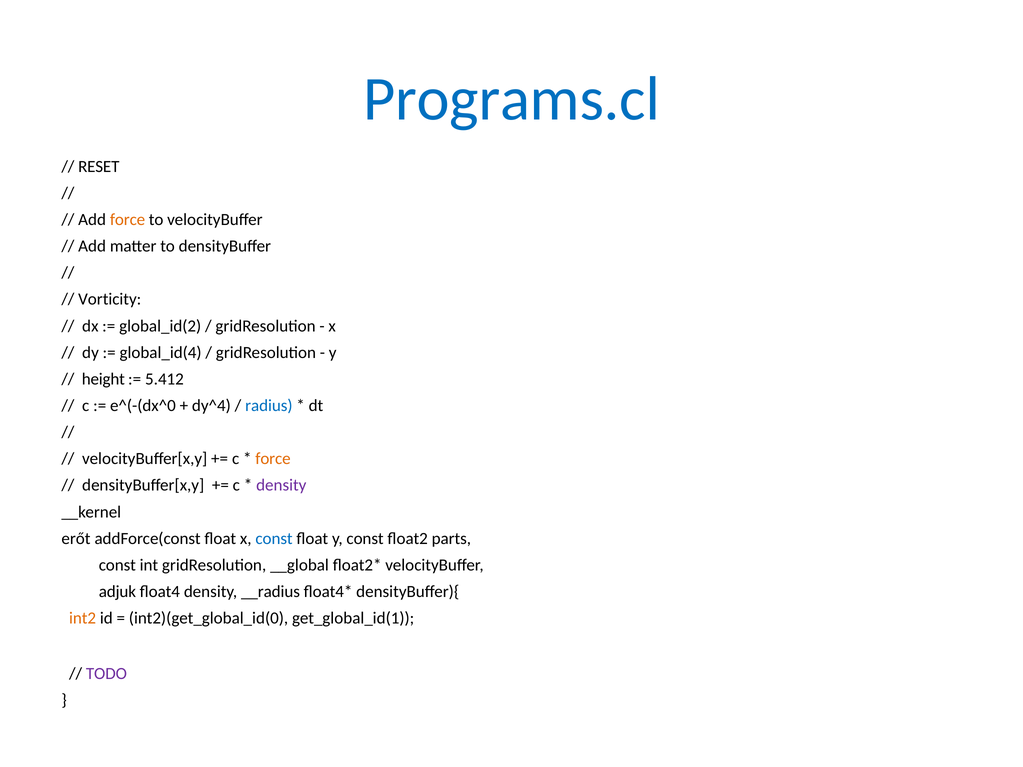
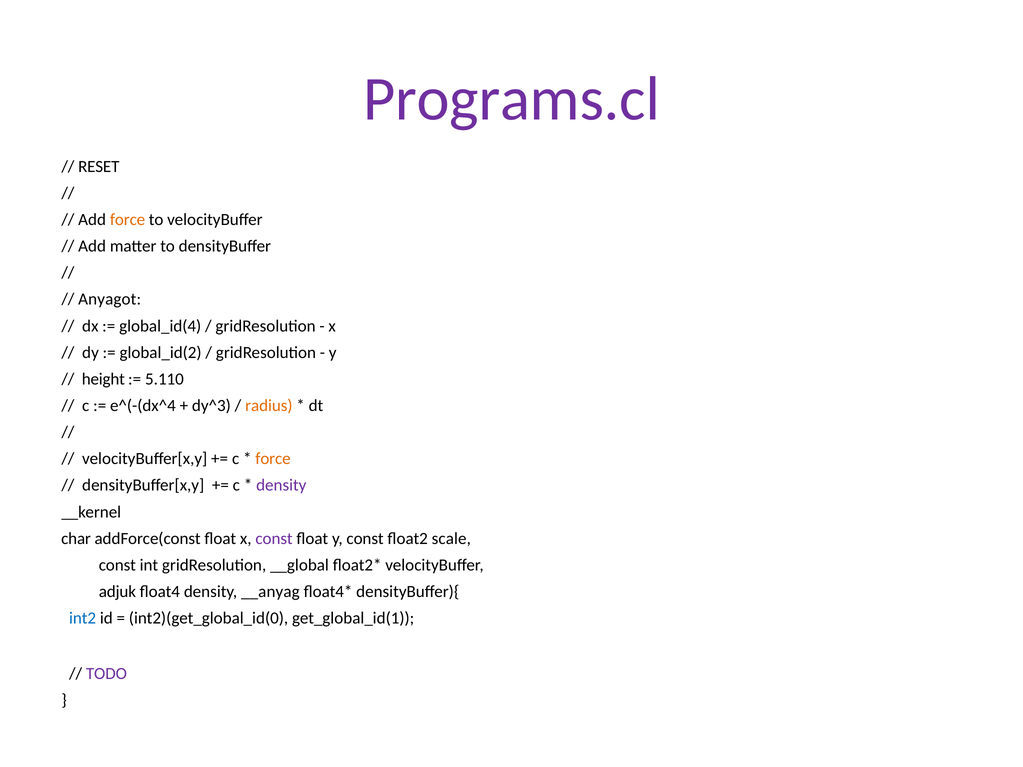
Programs.cl colour: blue -> purple
Vorticity: Vorticity -> Anyagot
global_id(2: global_id(2 -> global_id(4
global_id(4: global_id(4 -> global_id(2
5.412: 5.412 -> 5.110
e^(-(dx^0: e^(-(dx^0 -> e^(-(dx^4
dy^4: dy^4 -> dy^3
radius colour: blue -> orange
erőt: erőt -> char
const at (274, 539) colour: blue -> purple
parts: parts -> scale
__radius: __radius -> __anyag
int2 colour: orange -> blue
